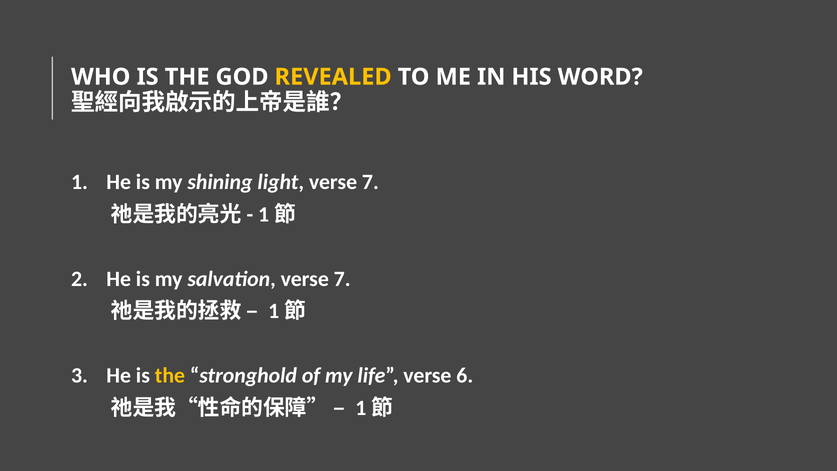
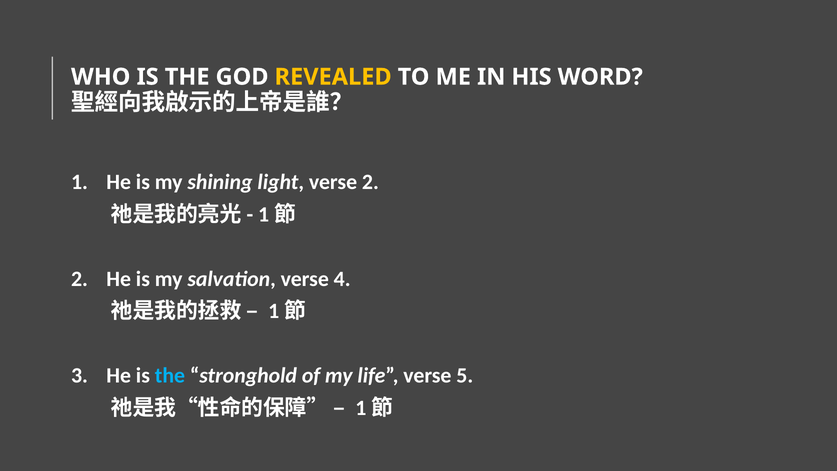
light verse 7: 7 -> 2
salvation verse 7: 7 -> 4
the at (170, 376) colour: yellow -> light blue
6: 6 -> 5
